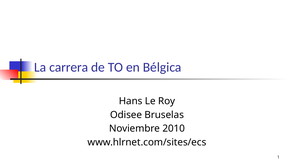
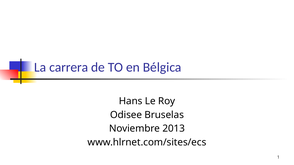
2010: 2010 -> 2013
